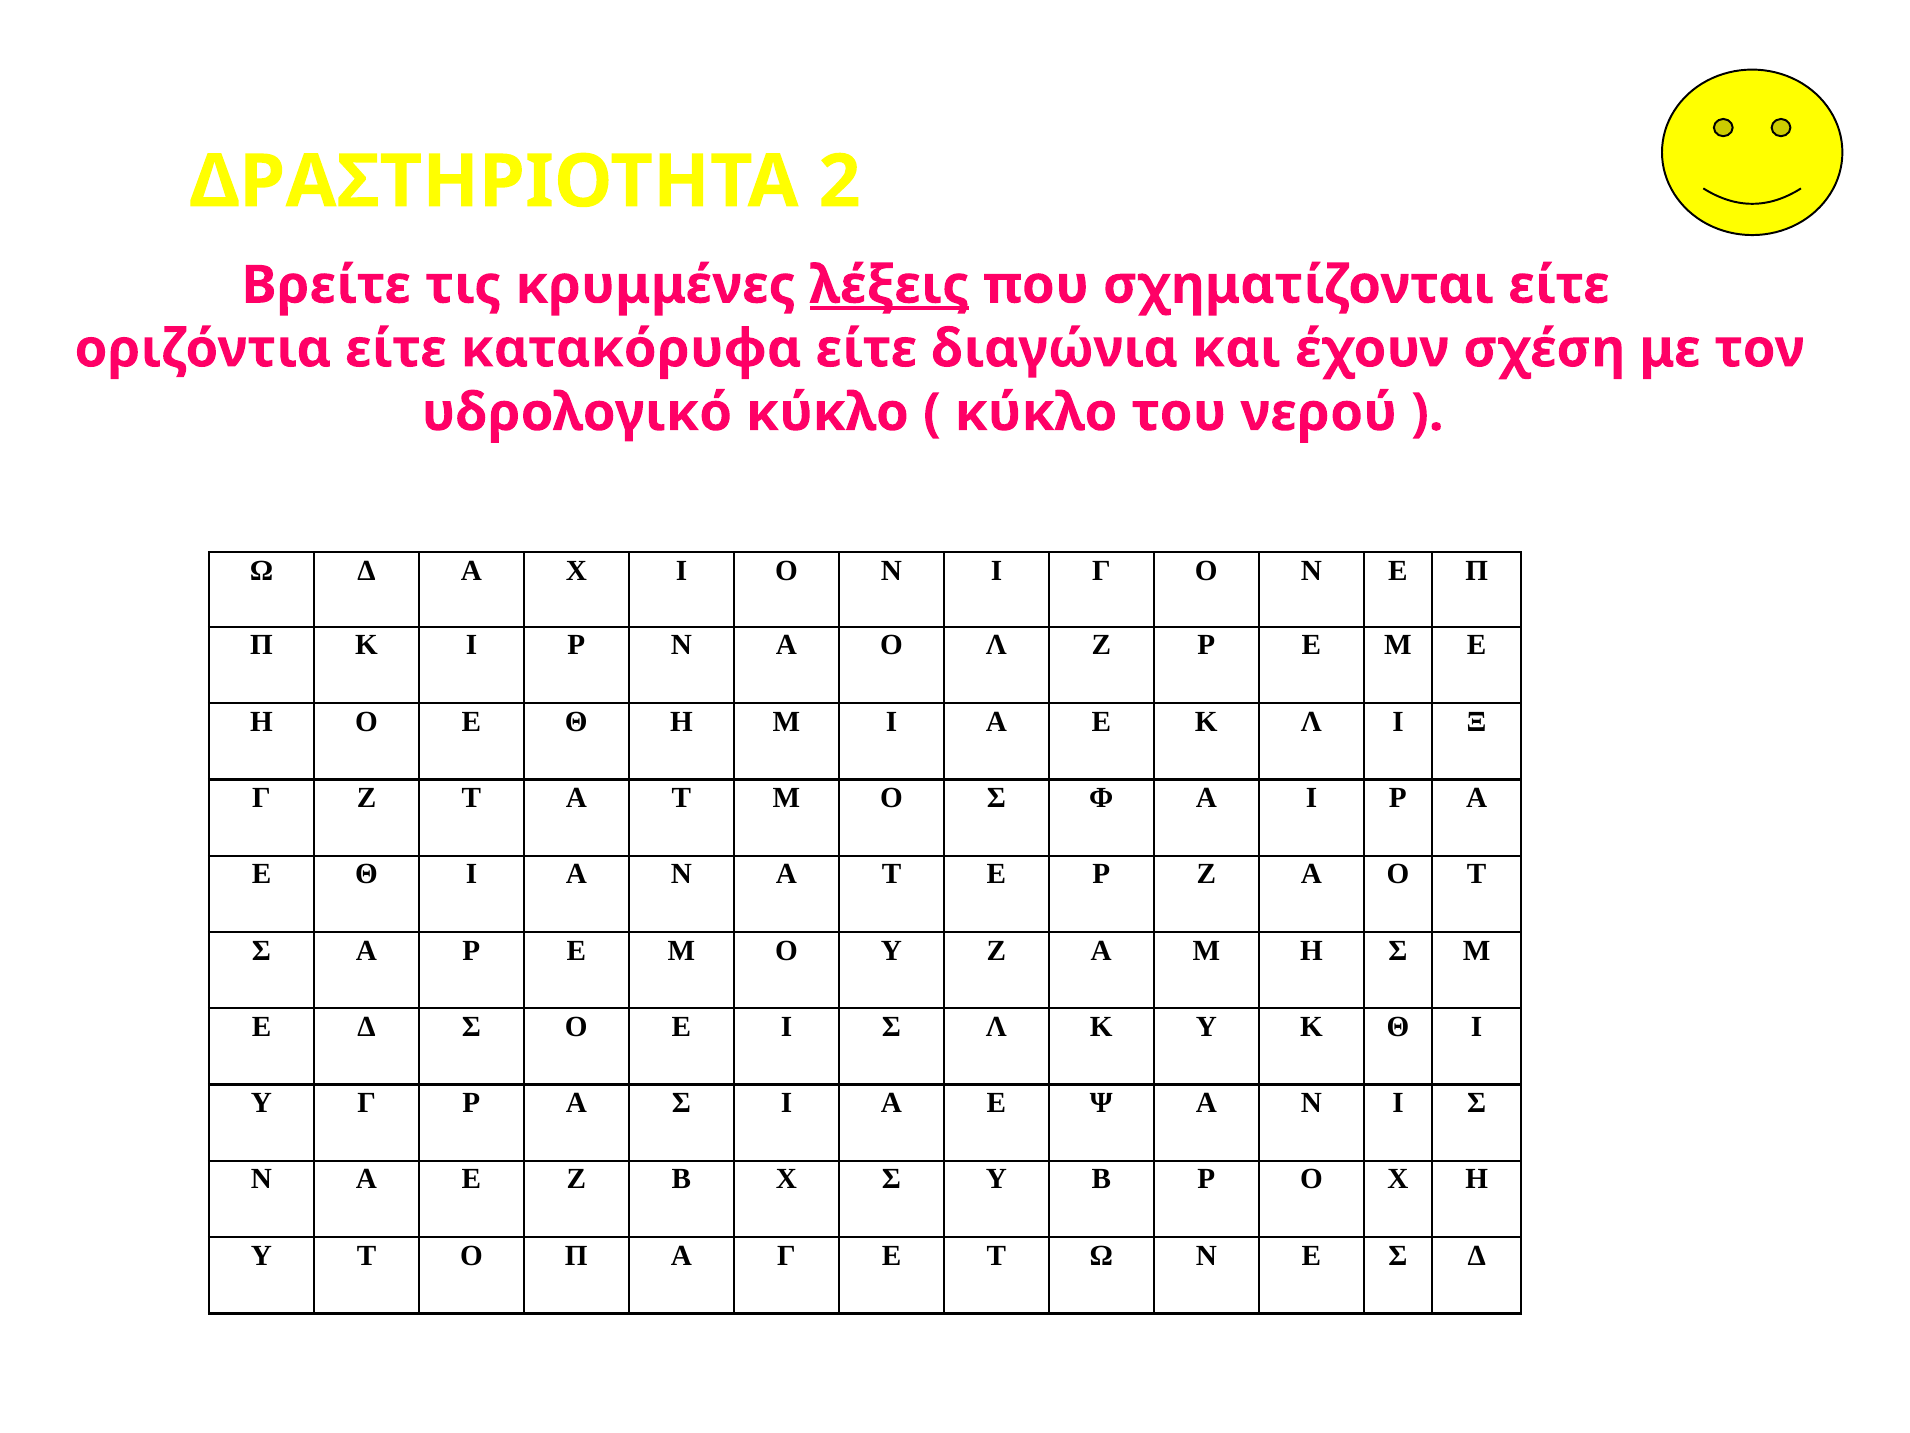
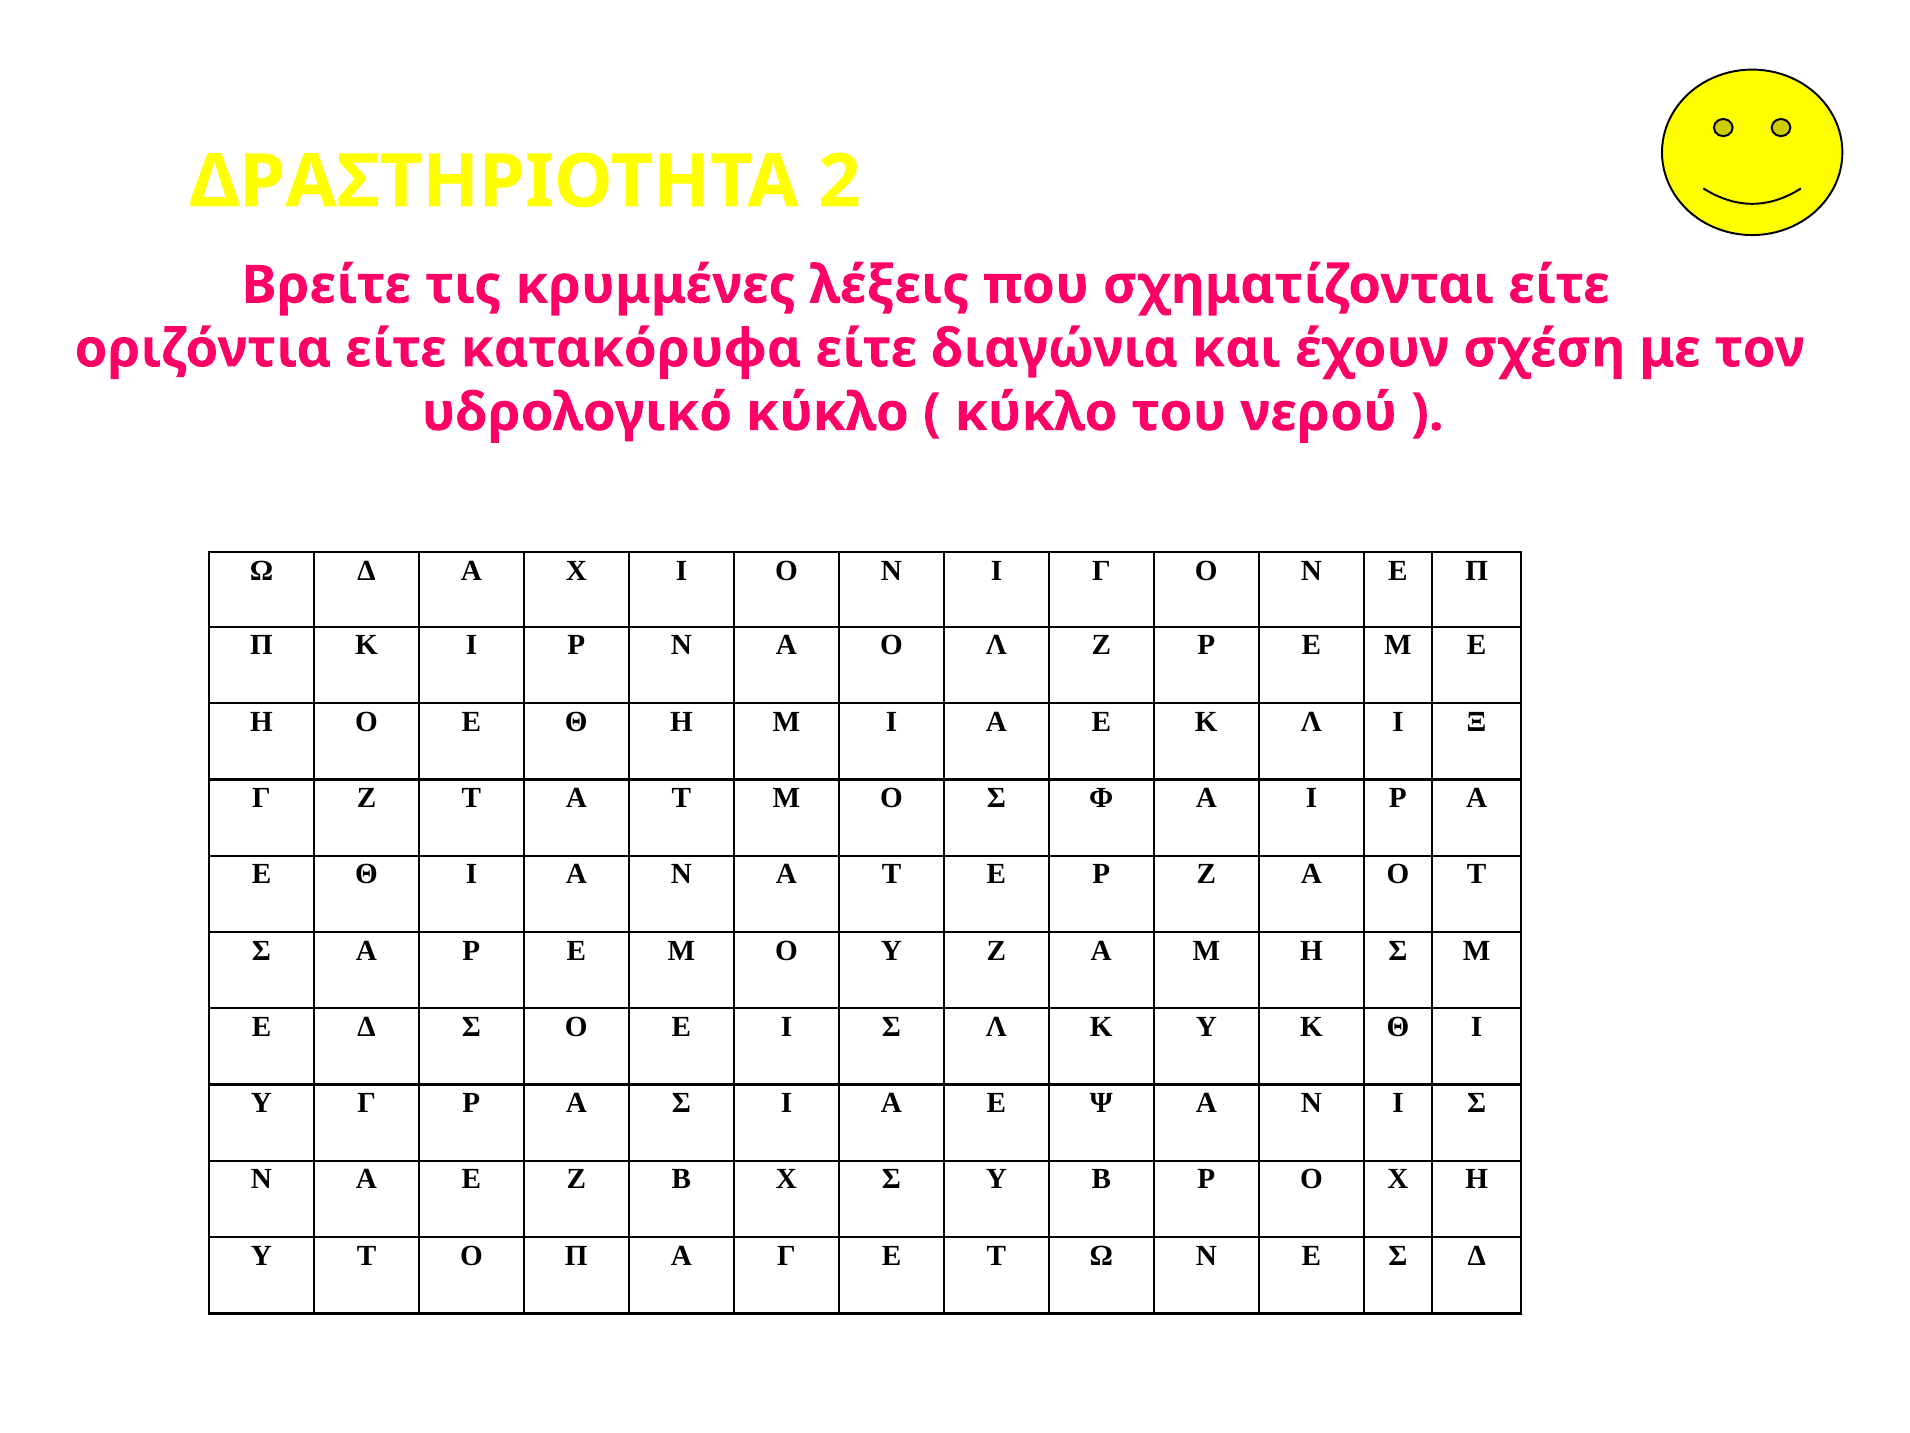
λέξεις underline: present -> none
